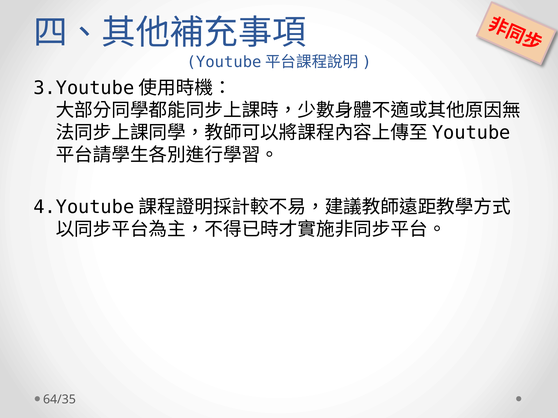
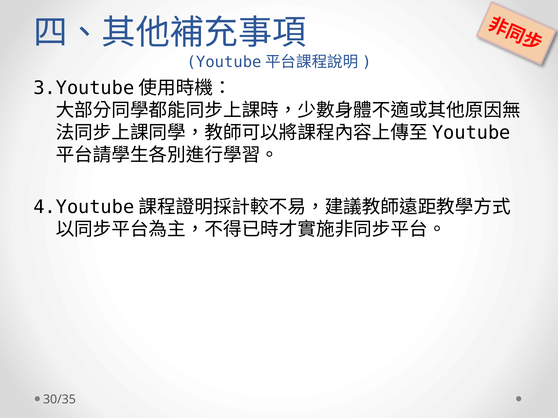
64/35: 64/35 -> 30/35
